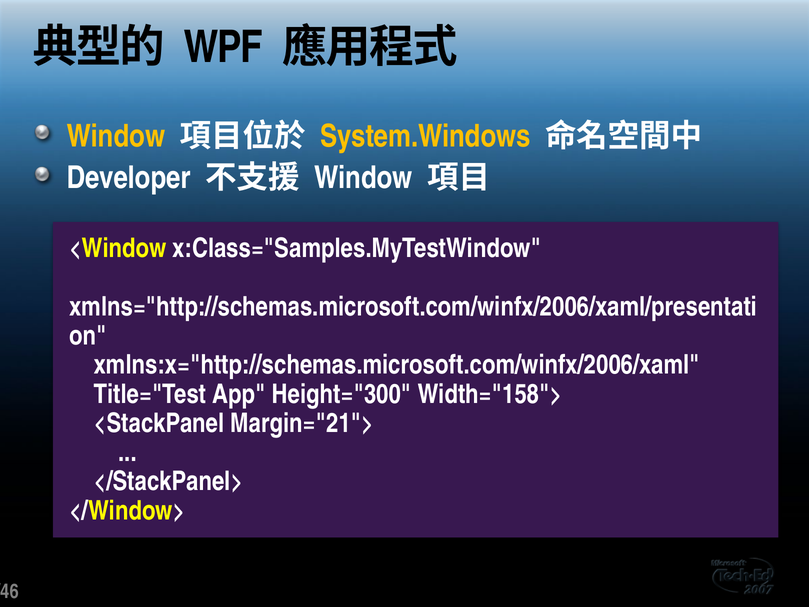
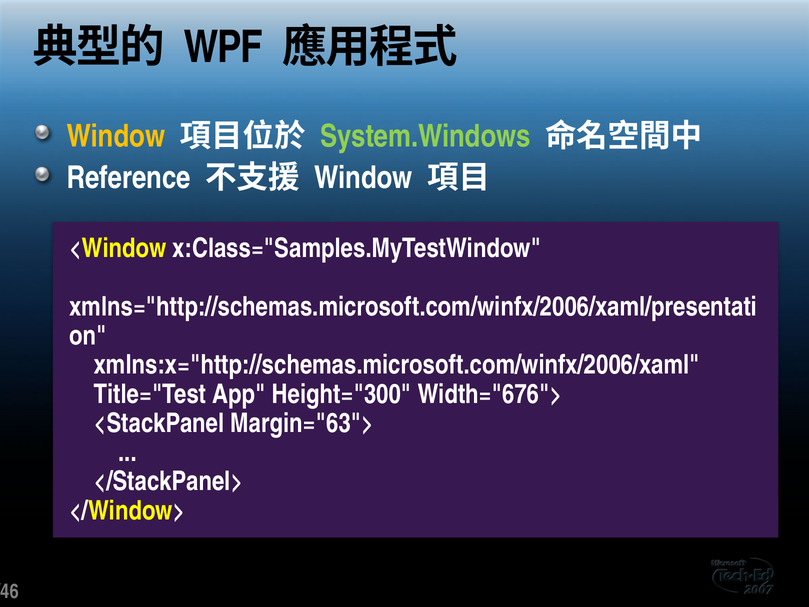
System.Windows colour: yellow -> light green
Developer: Developer -> Reference
Width="158">: Width="158"> -> Width="676">
Margin="21">: Margin="21"> -> Margin="63">
